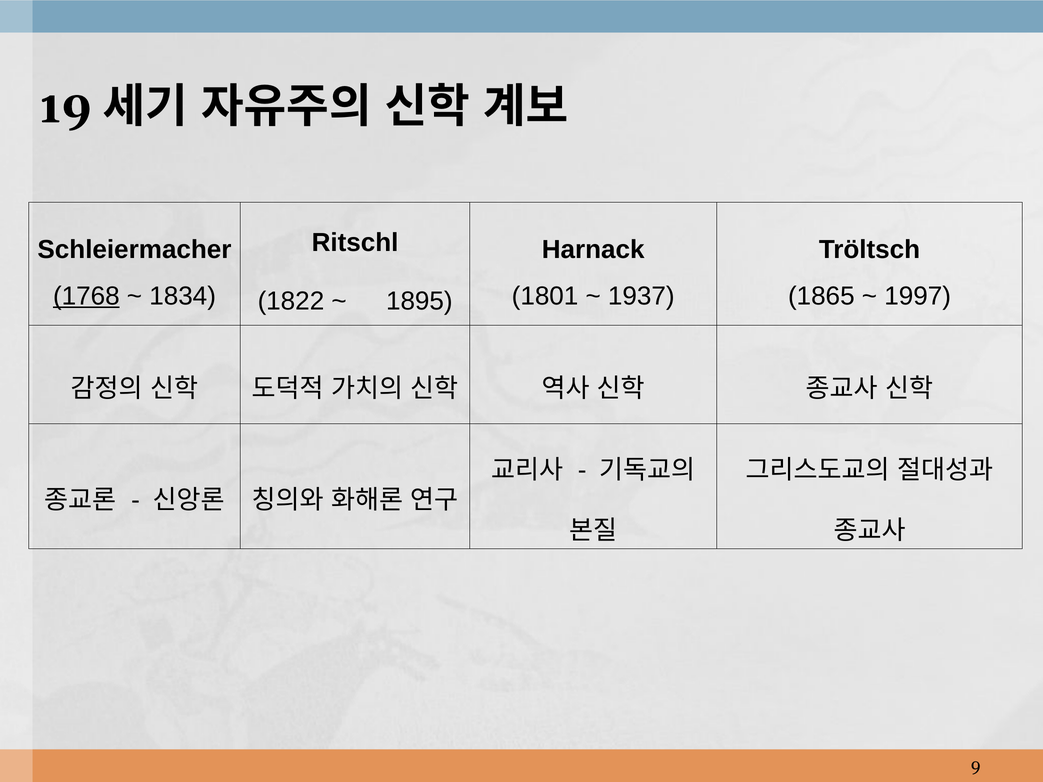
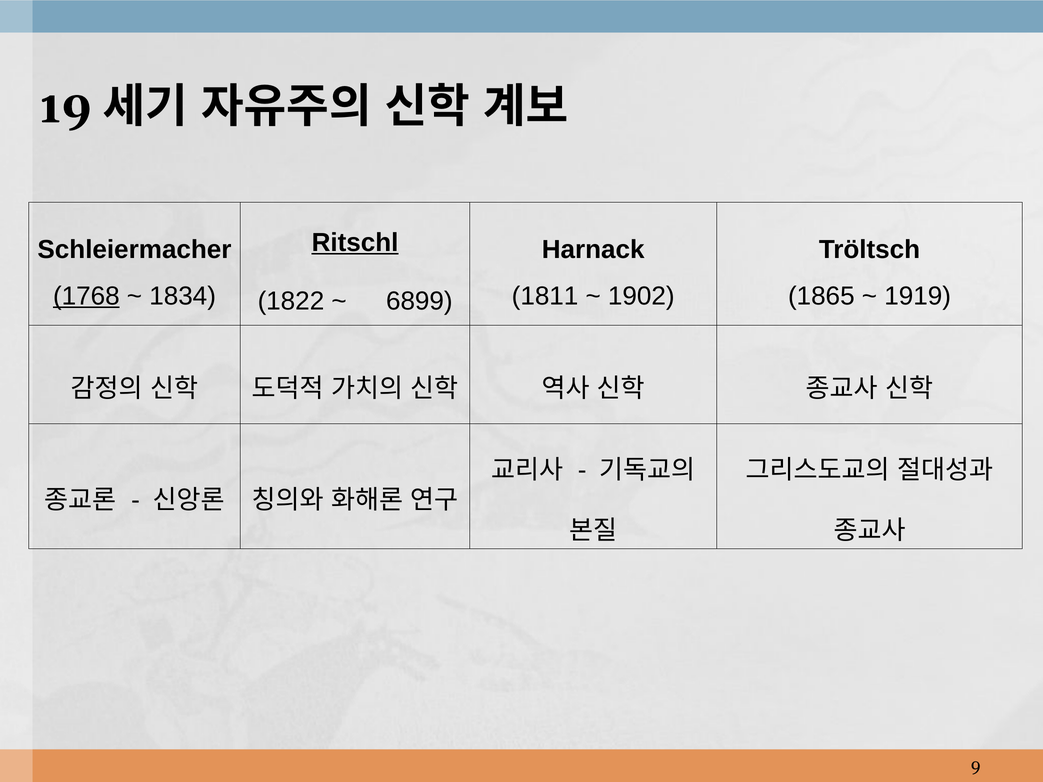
Ritschl underline: none -> present
1801: 1801 -> 1811
1937: 1937 -> 1902
1997: 1997 -> 1919
1895: 1895 -> 6899
